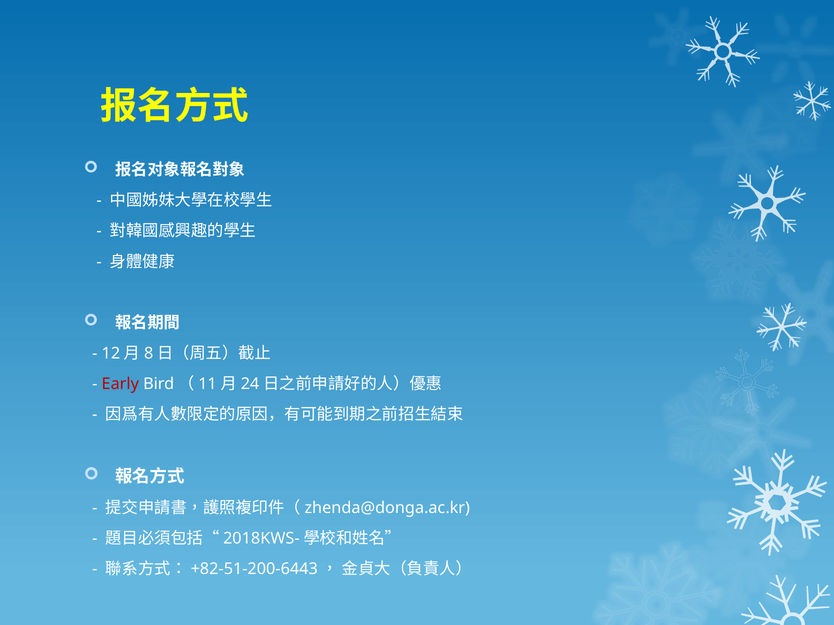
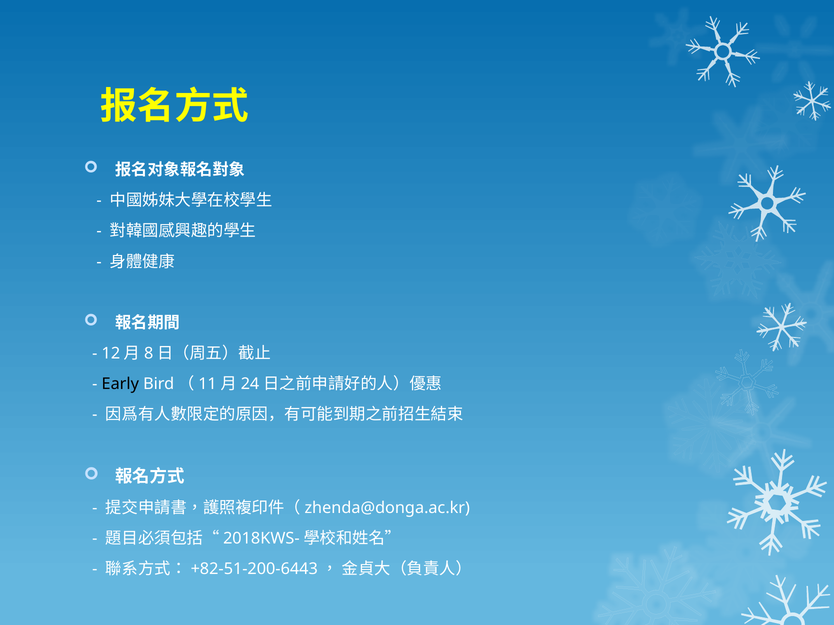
Early colour: red -> black
